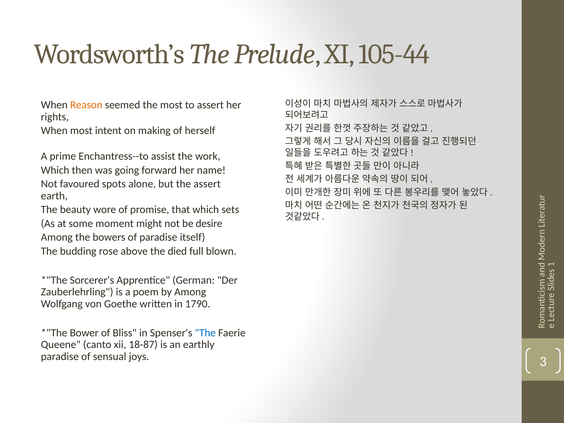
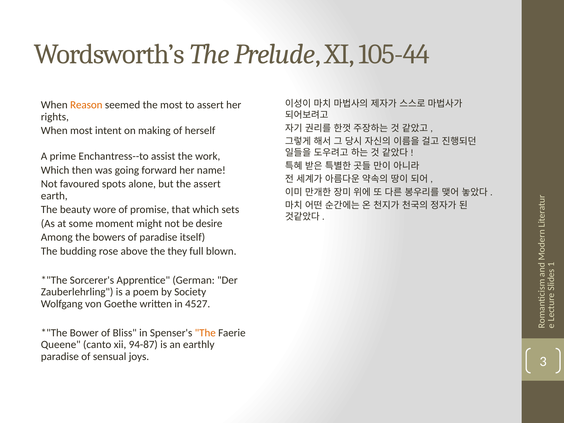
died: died -> they
by Among: Among -> Society
1790: 1790 -> 4527
The at (205, 333) colour: blue -> orange
18-87: 18-87 -> 94-87
